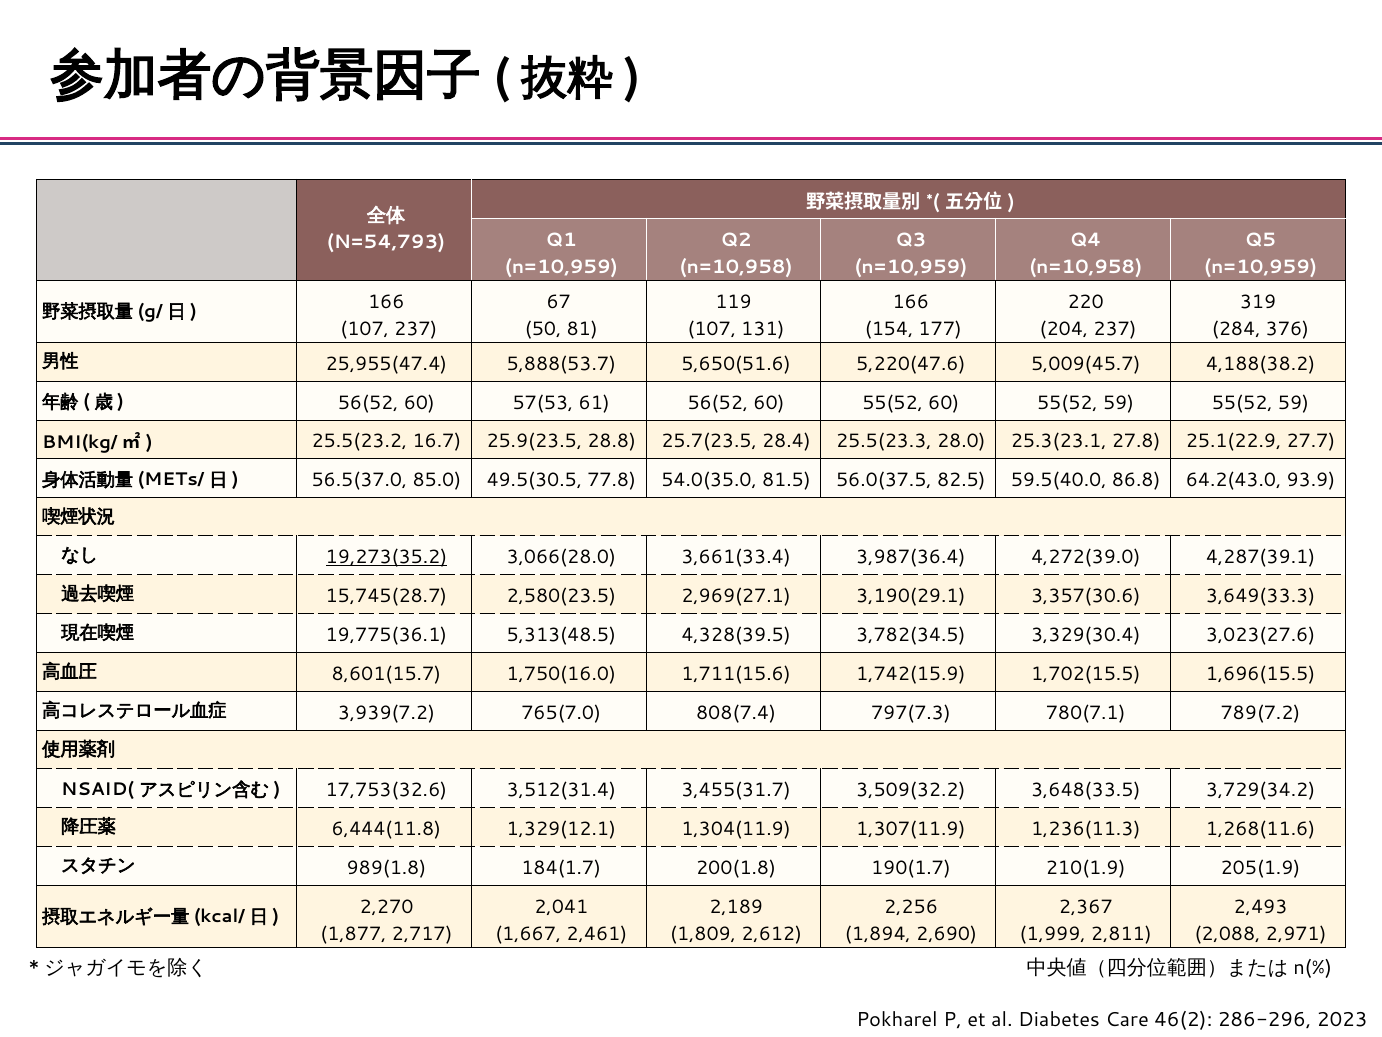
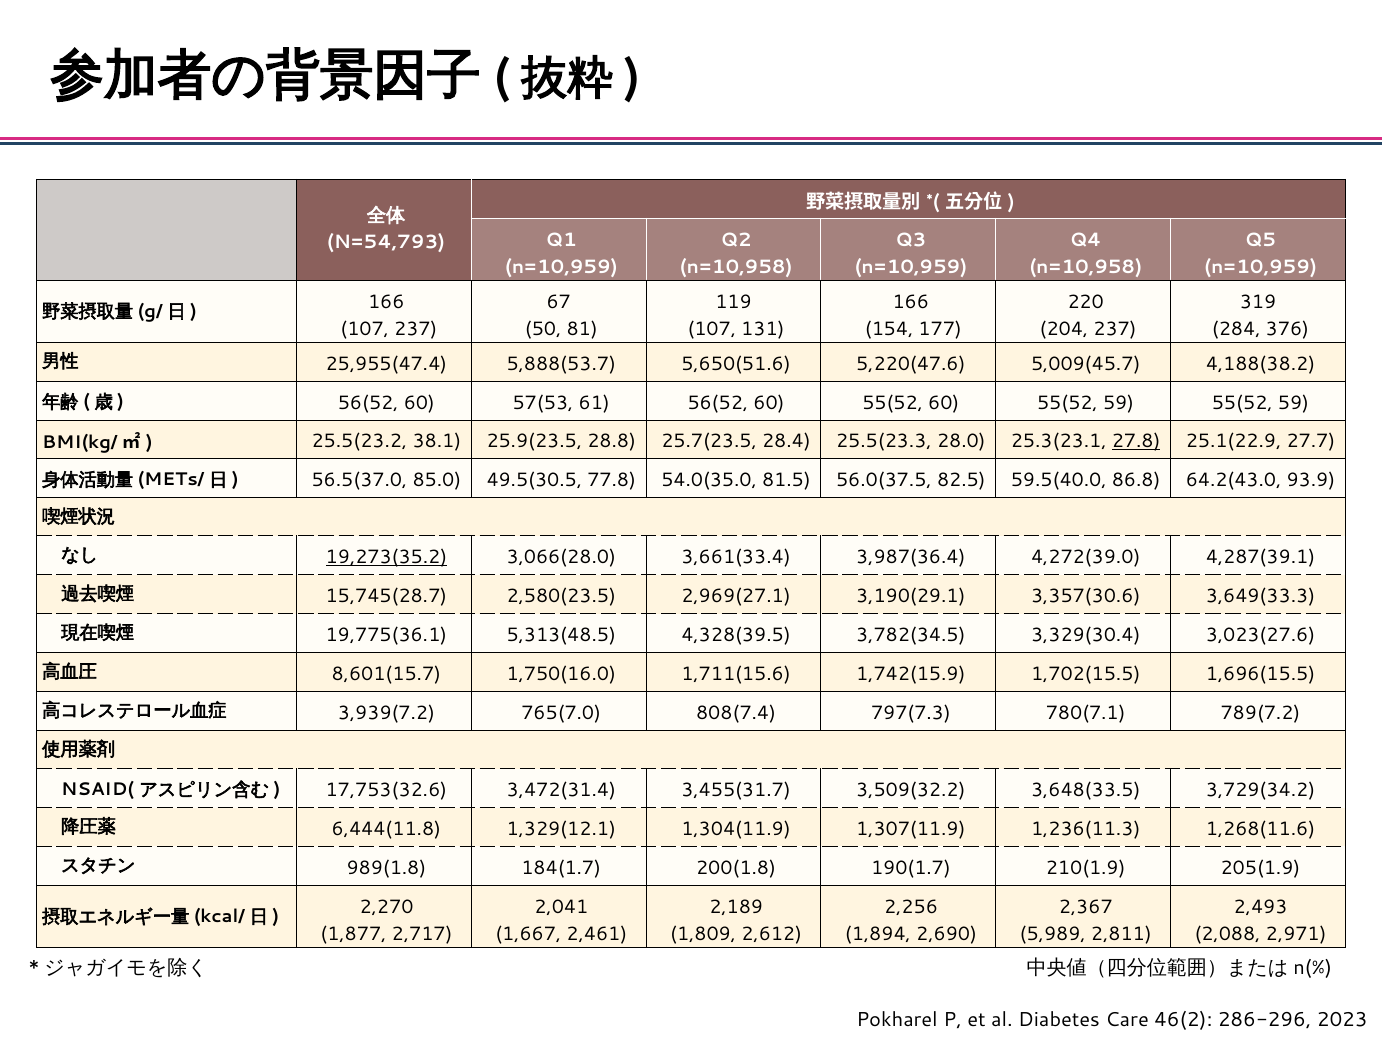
16.7: 16.7 -> 38.1
27.8 underline: none -> present
3,512(31.4: 3,512(31.4 -> 3,472(31.4
1,999: 1,999 -> 5,989
